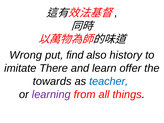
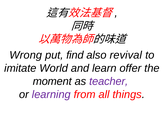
history: history -> revival
There: There -> World
towards: towards -> moment
teacher colour: blue -> purple
